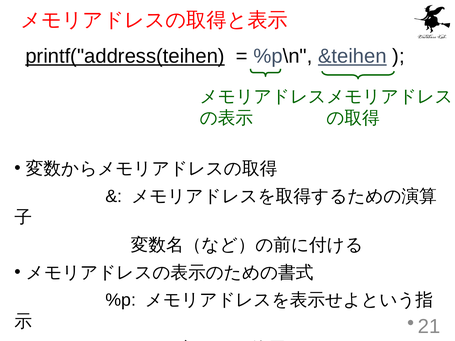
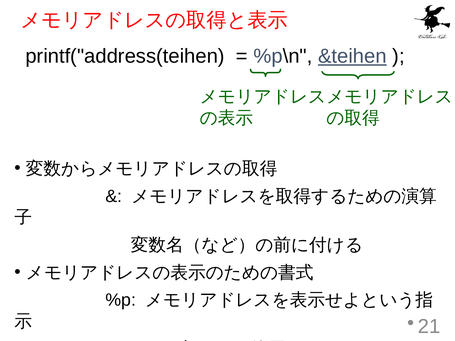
printf("address(teihen underline: present -> none
